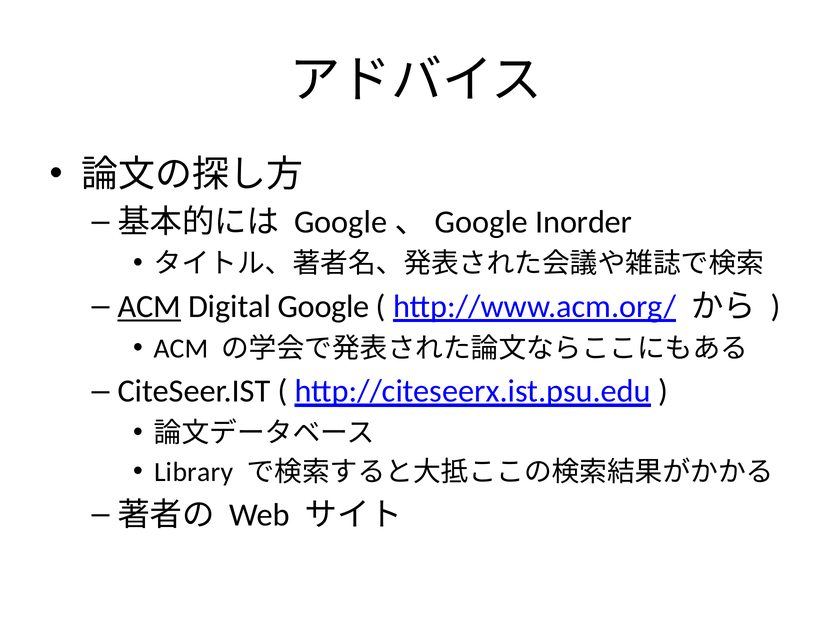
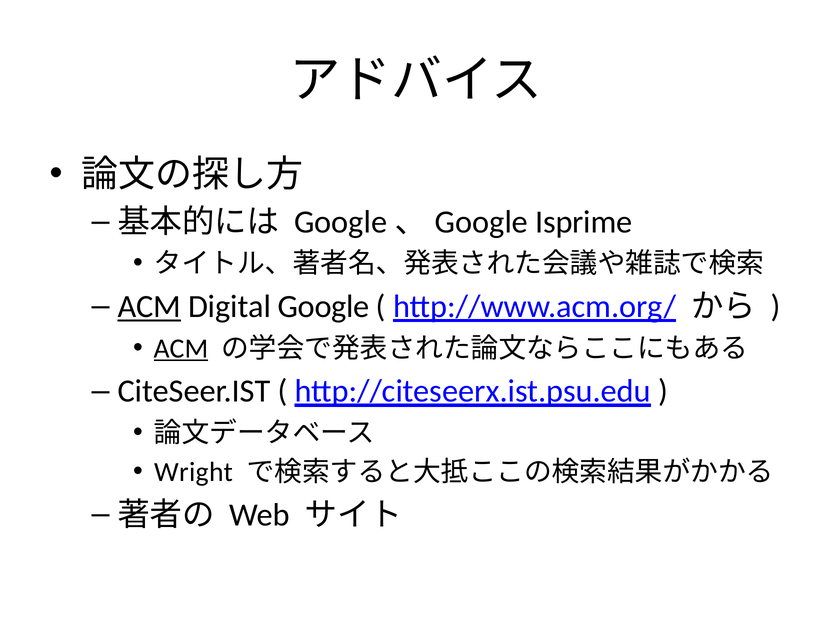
Inorder: Inorder -> Isprime
ACM at (181, 348) underline: none -> present
Library: Library -> Wright
